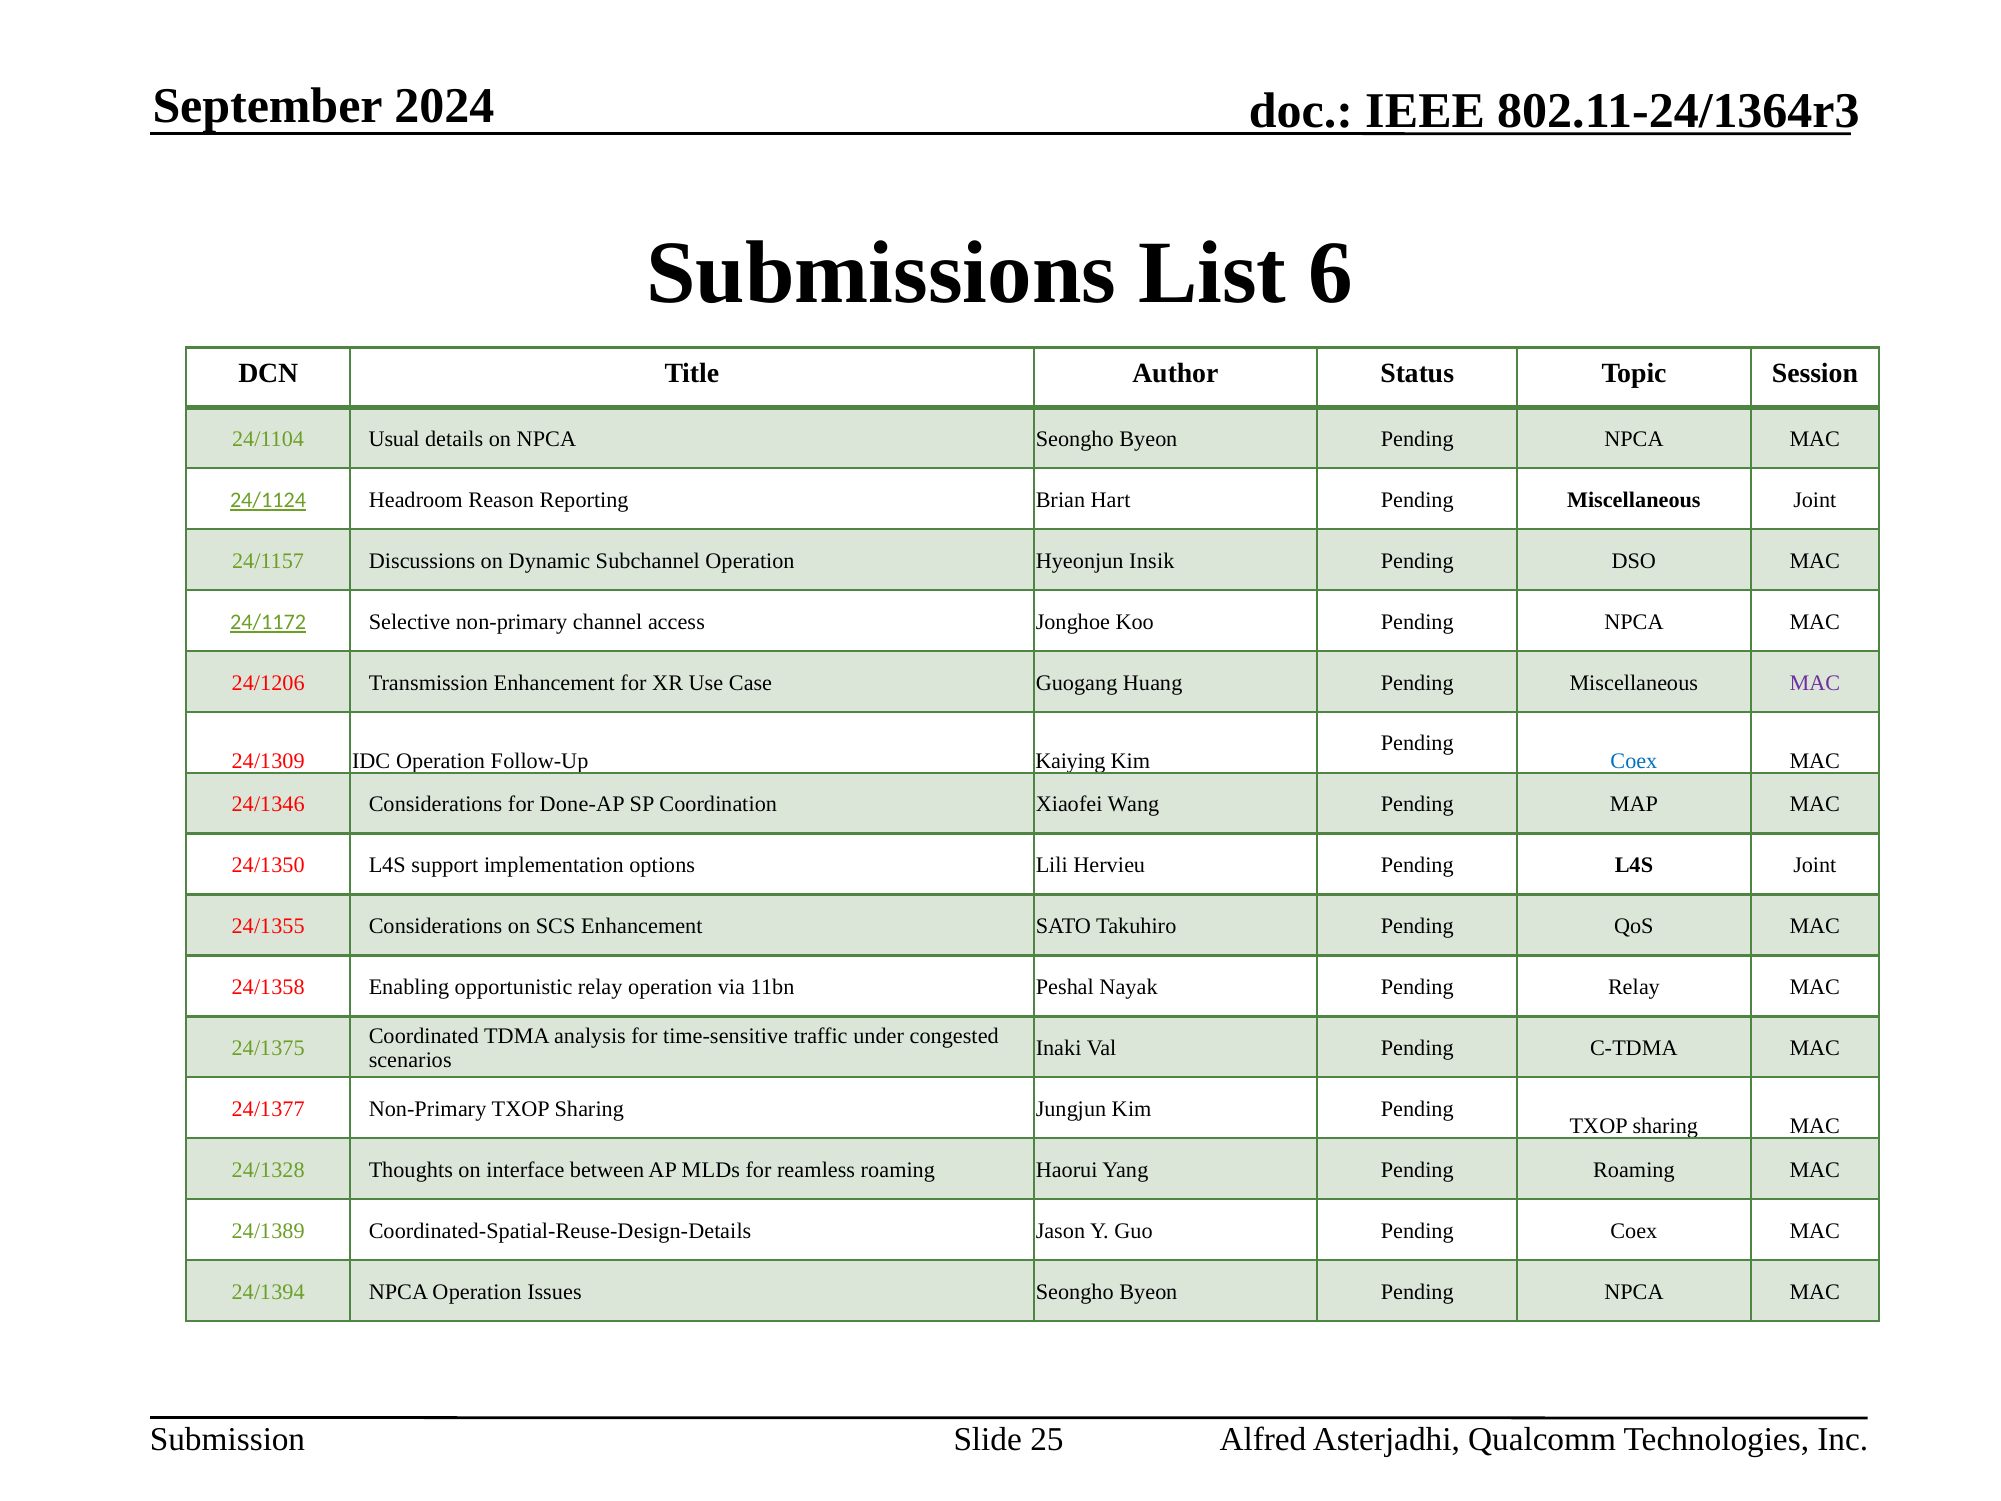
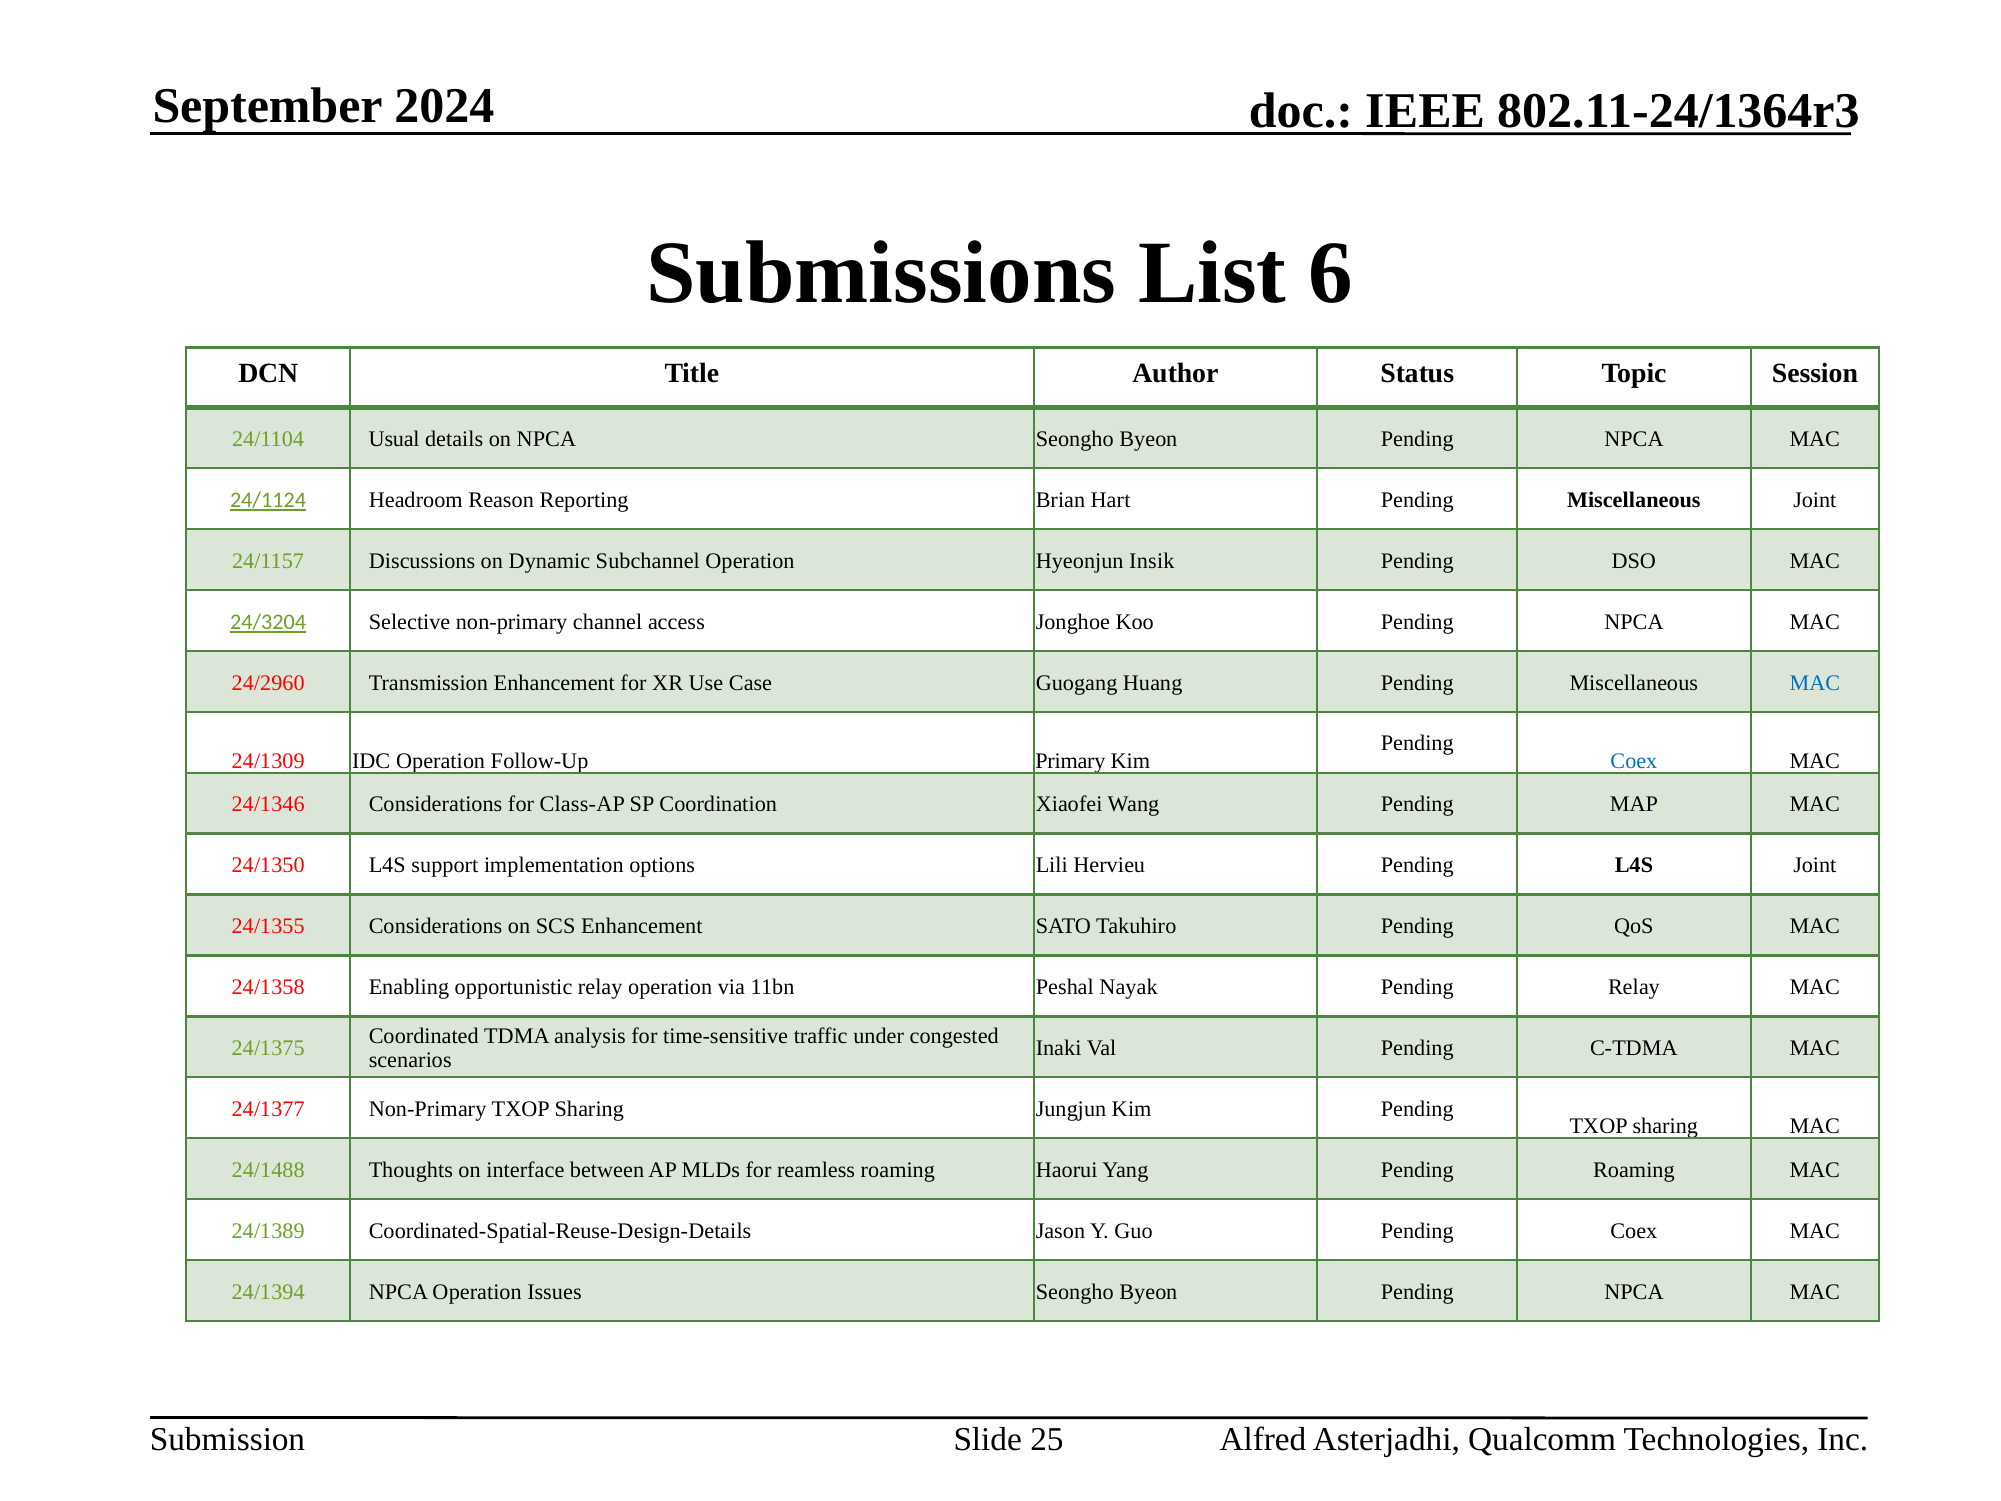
24/1172: 24/1172 -> 24/3204
24/1206: 24/1206 -> 24/2960
MAC at (1815, 683) colour: purple -> blue
Kaiying: Kaiying -> Primary
Done-AP: Done-AP -> Class-AP
24/1328: 24/1328 -> 24/1488
